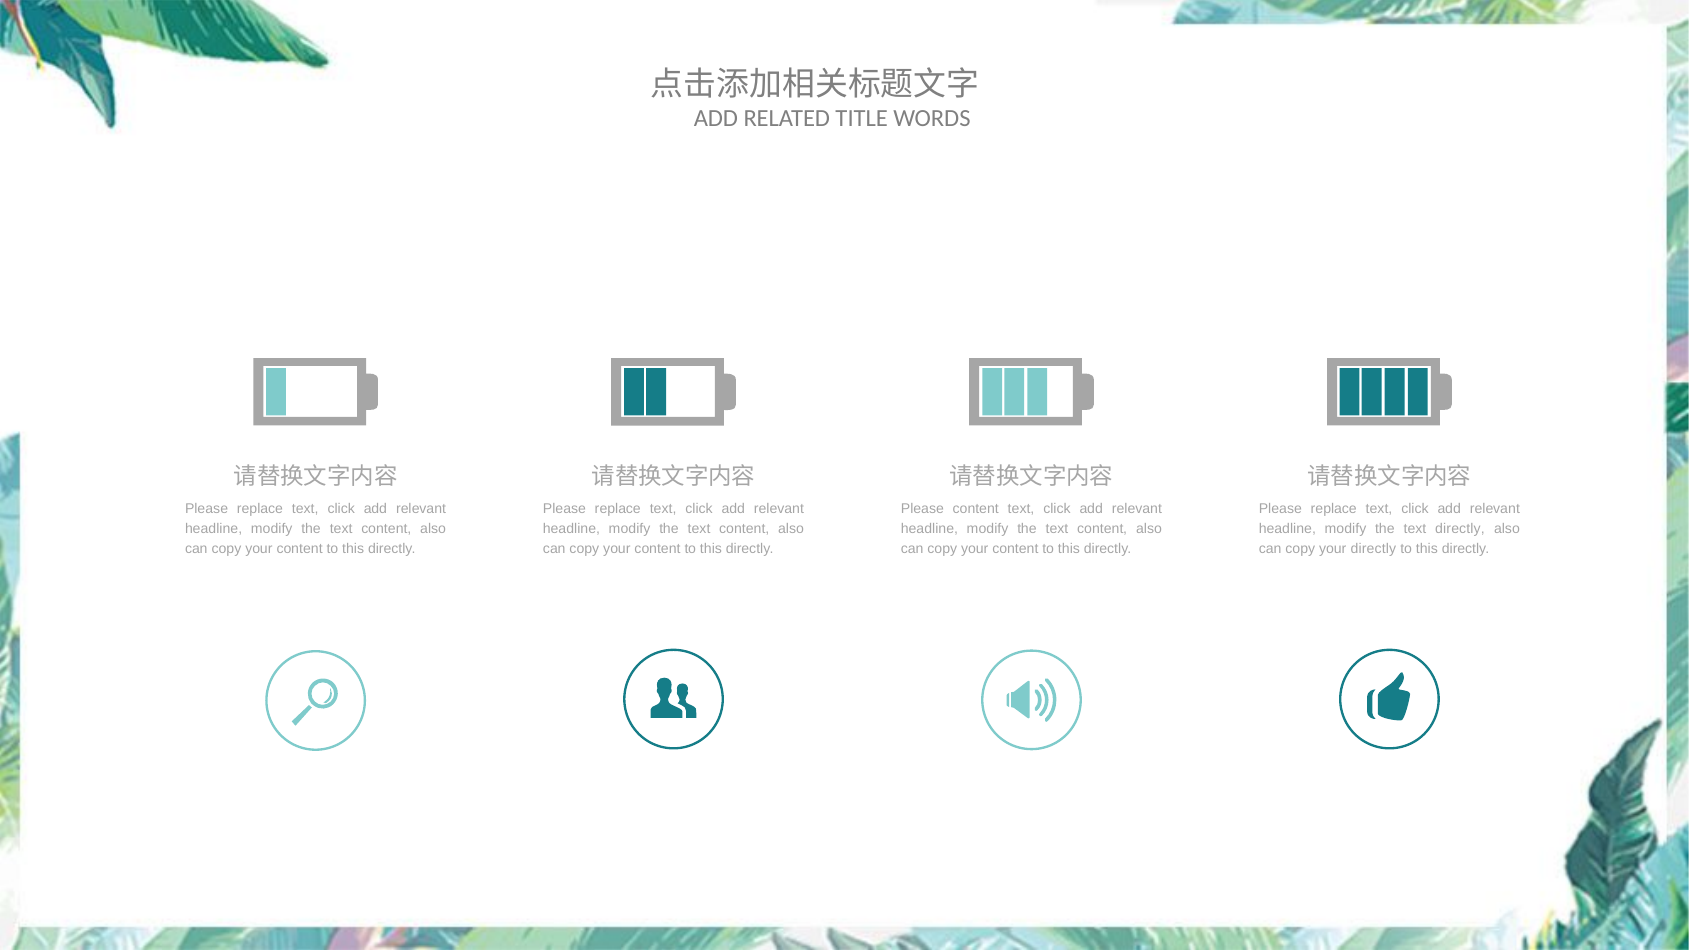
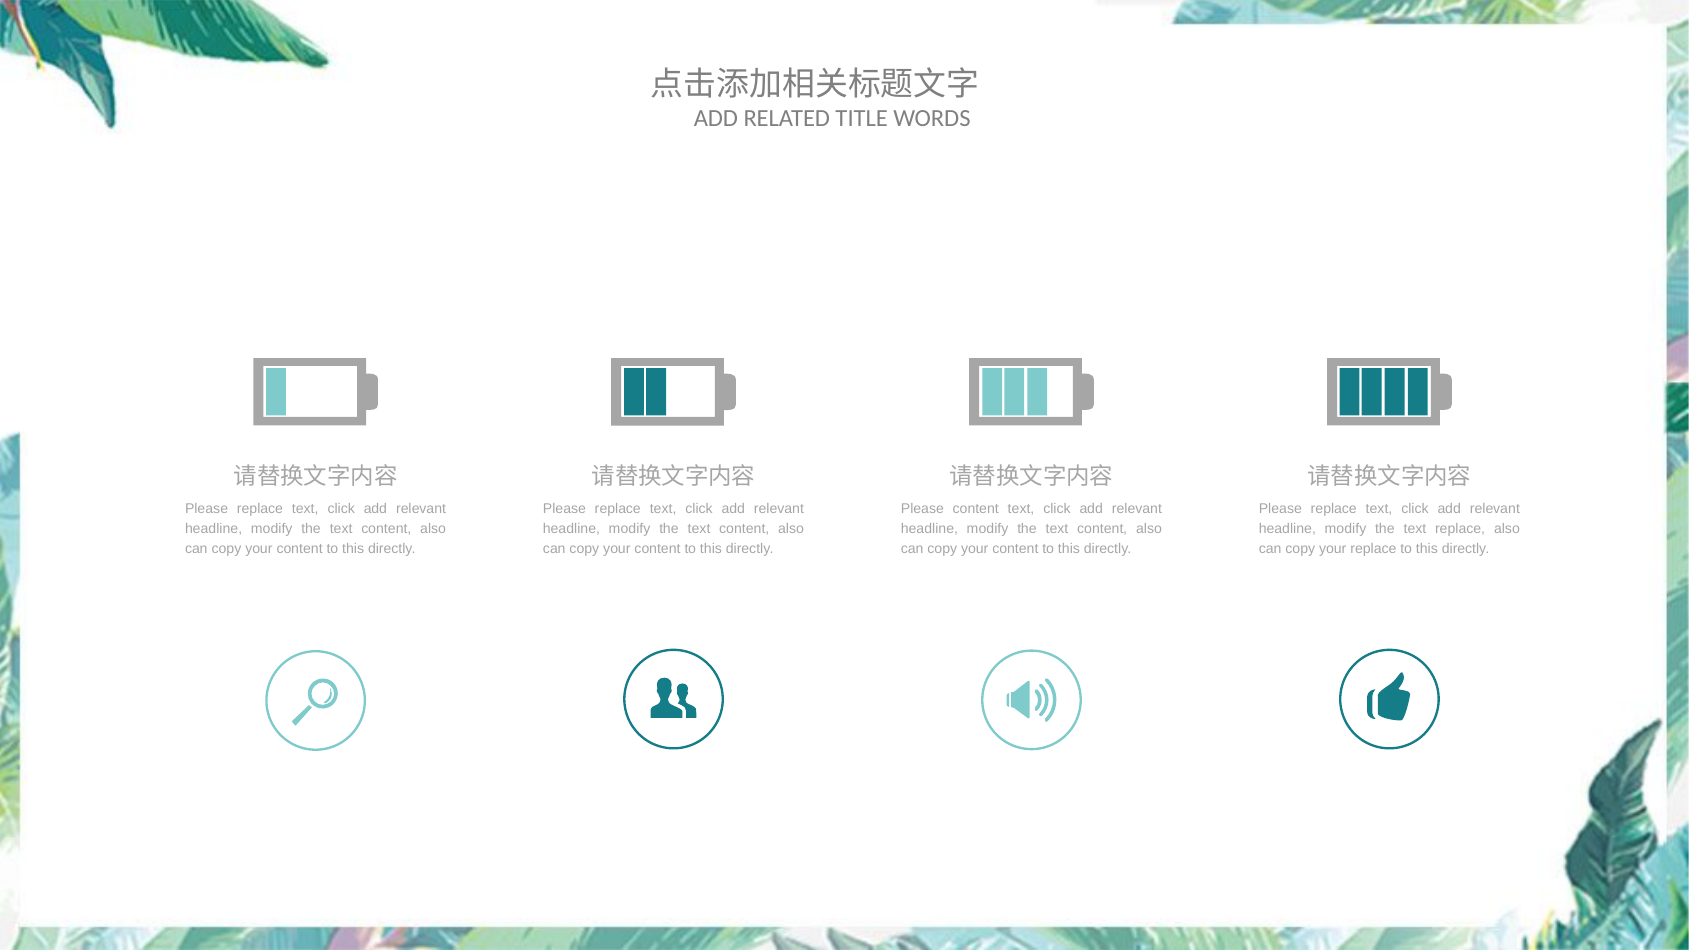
text directly: directly -> replace
your directly: directly -> replace
